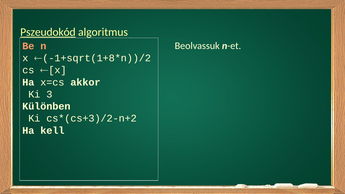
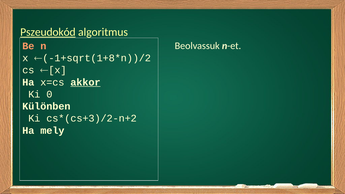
akkor underline: none -> present
3: 3 -> 0
kell: kell -> mely
